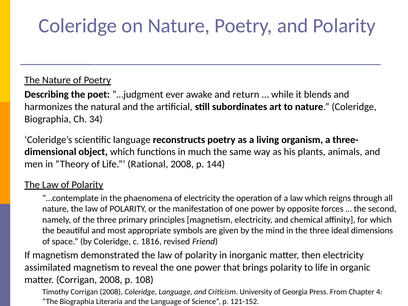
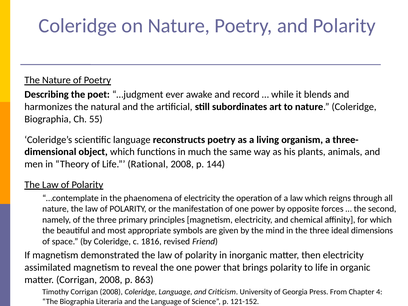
return: return -> record
34: 34 -> 55
108: 108 -> 863
